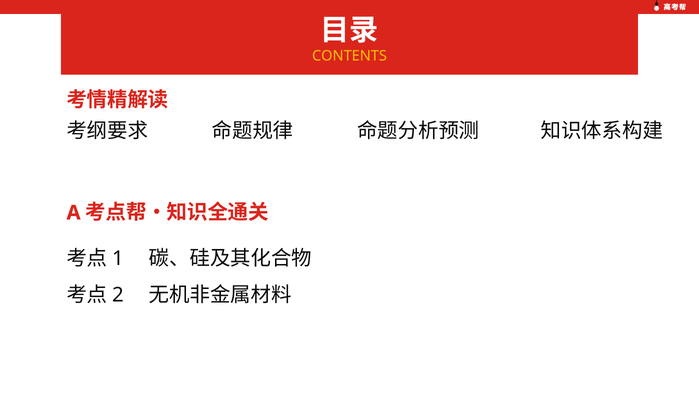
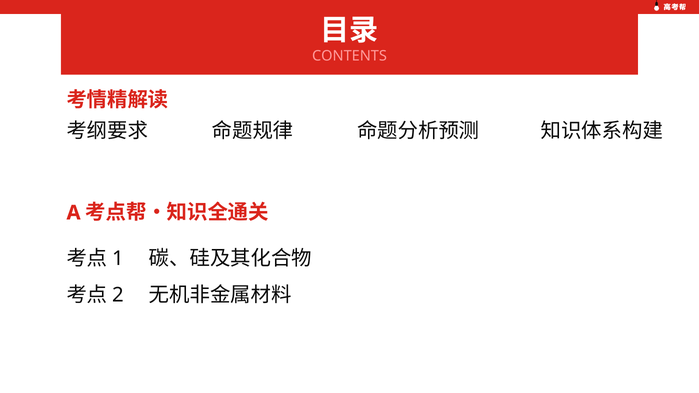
CONTENTS colour: yellow -> pink
